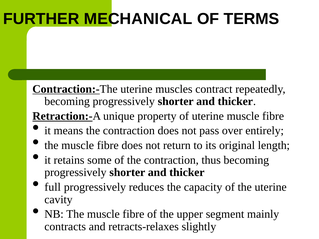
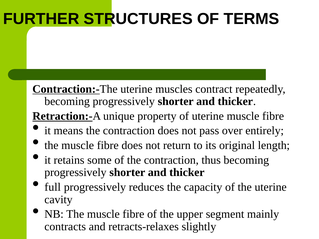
MECHANICAL: MECHANICAL -> STRUCTURES
